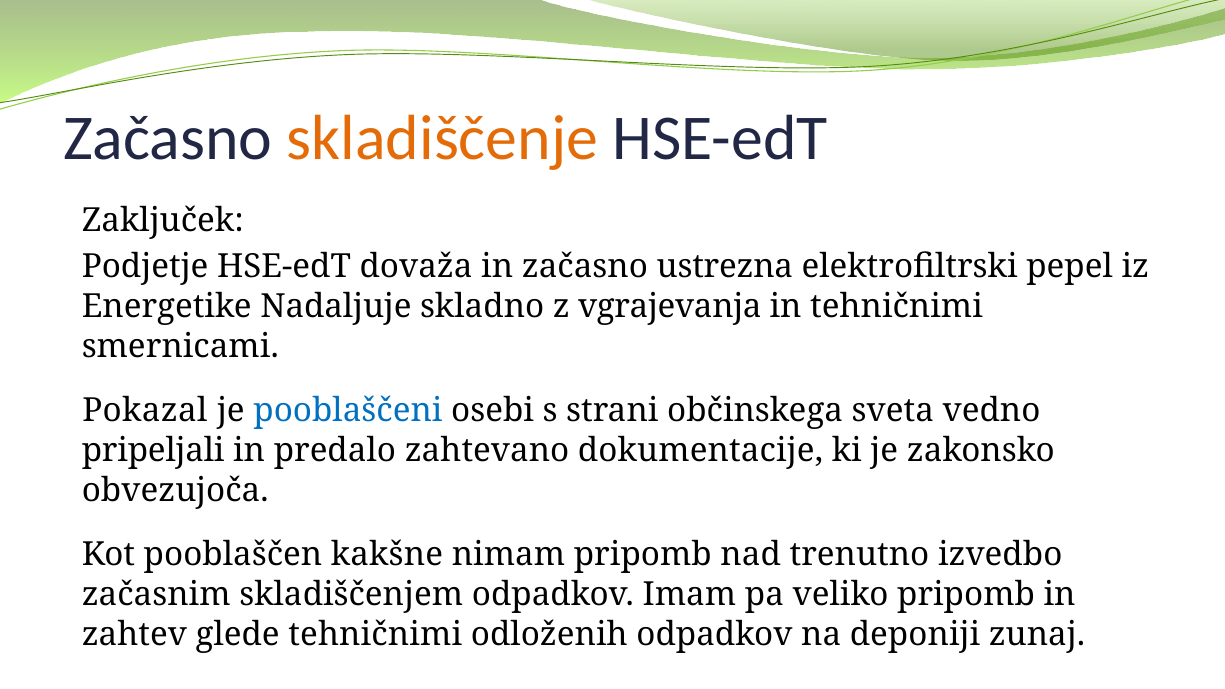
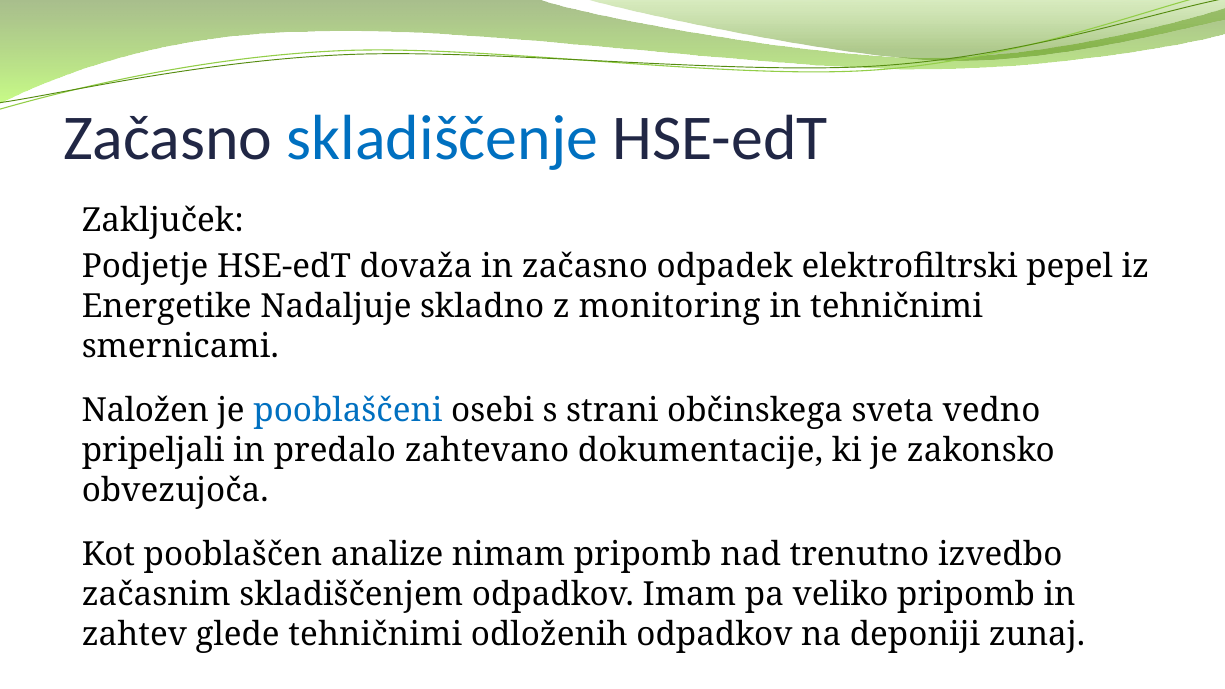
skladiščenje colour: orange -> blue
ustrezna: ustrezna -> odpadek
vgrajevanja: vgrajevanja -> monitoring
Pokazal: Pokazal -> Naložen
kakšne: kakšne -> analize
